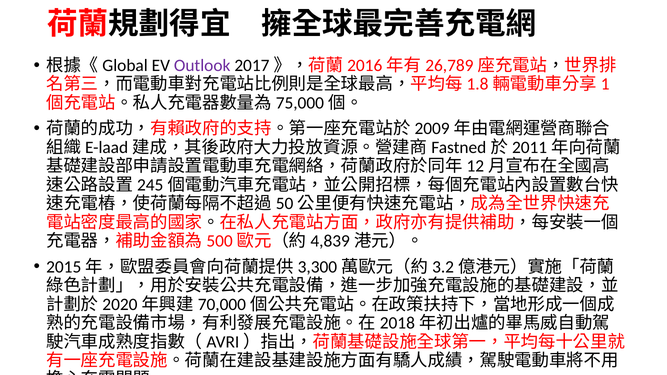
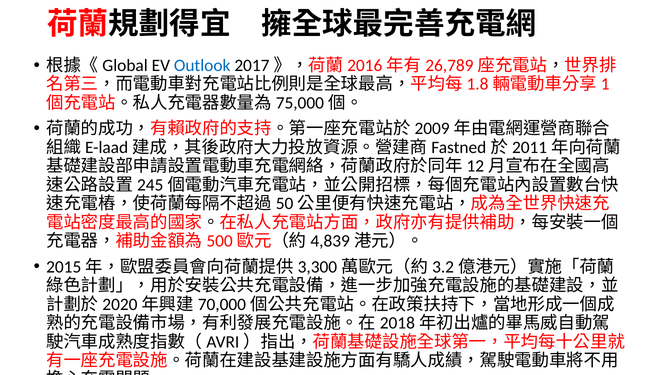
Outlook colour: purple -> blue
